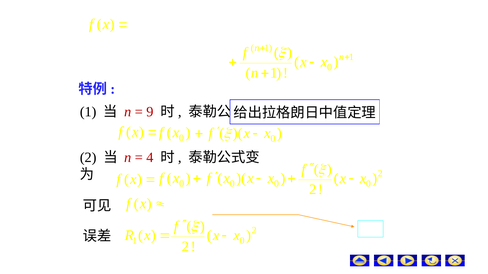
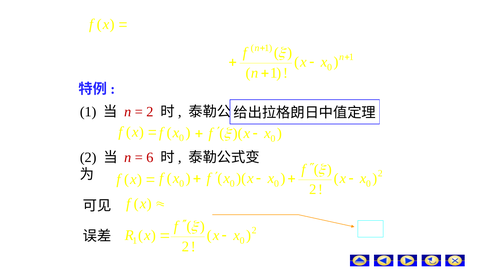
9 at (150, 112): 9 -> 2
4: 4 -> 6
